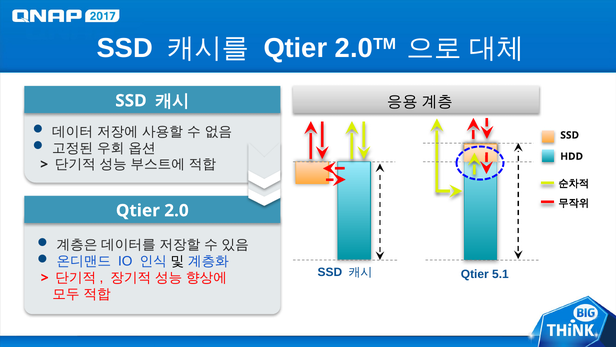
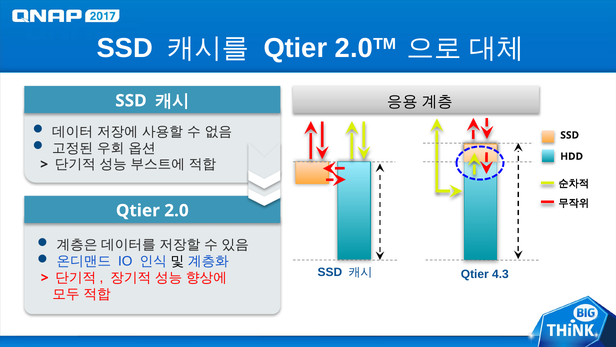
5.1: 5.1 -> 4.3
